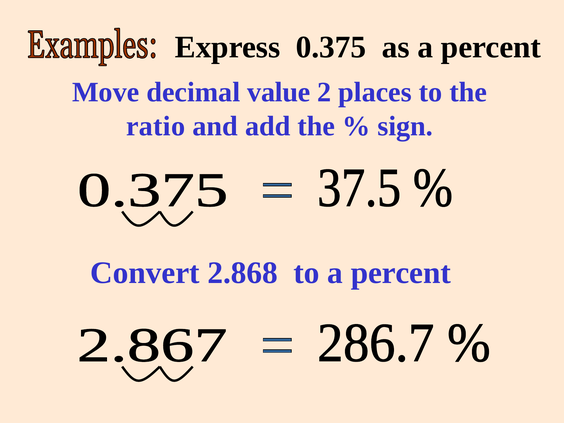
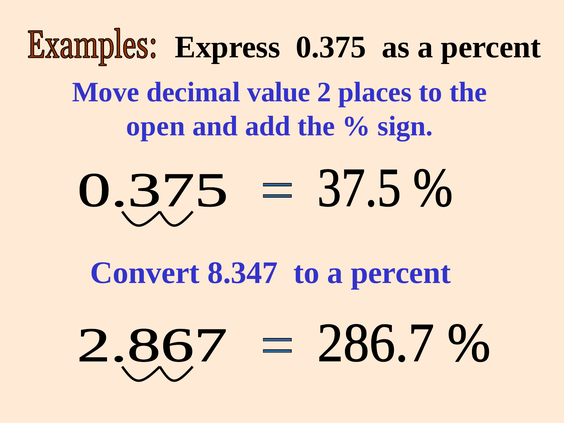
ratio: ratio -> open
2.868: 2.868 -> 8.347
